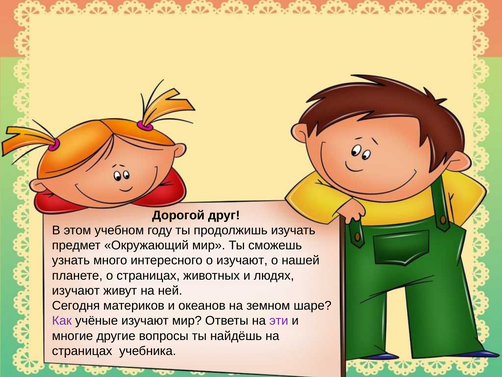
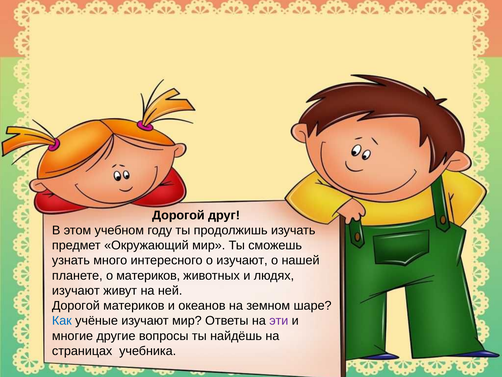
о страницах: страницах -> материков
Сегодня at (76, 305): Сегодня -> Дорогой
Как colour: purple -> blue
